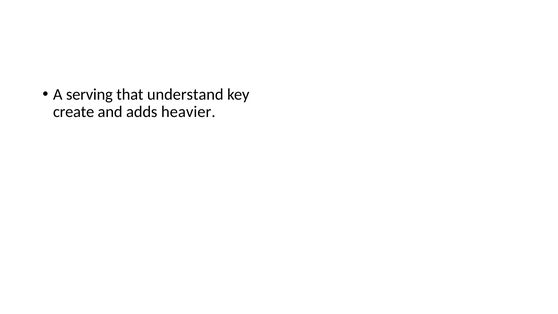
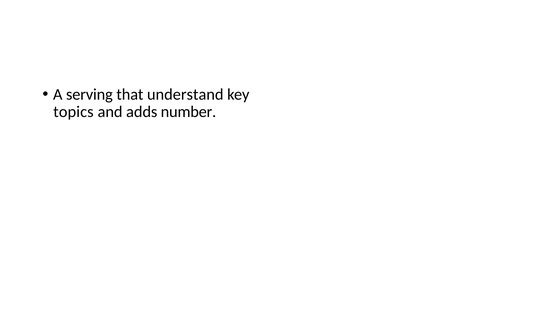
create: create -> topics
heavier: heavier -> number
